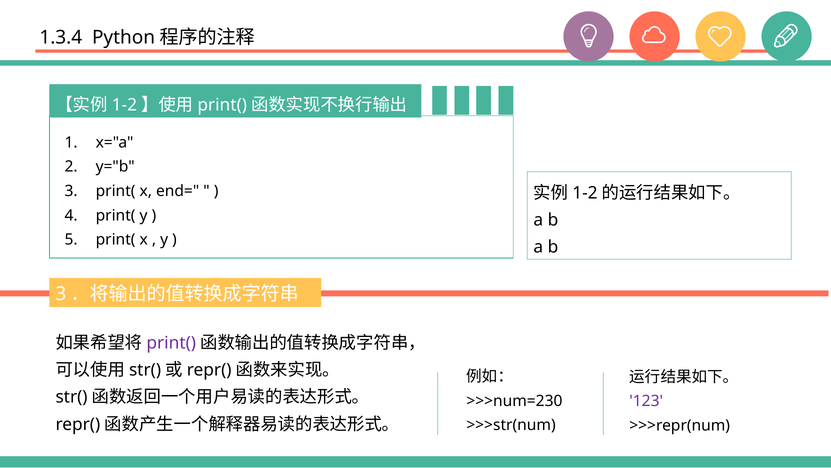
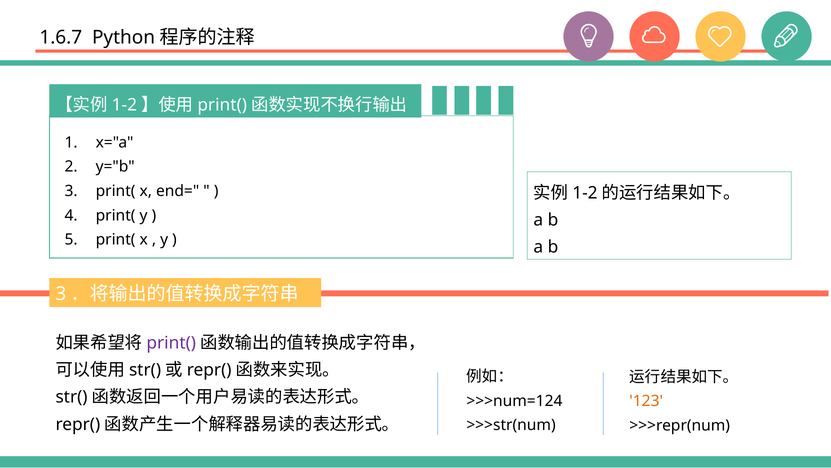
1.3.4: 1.3.4 -> 1.6.7
>>>num=230: >>>num=230 -> >>>num=124
123 colour: purple -> orange
